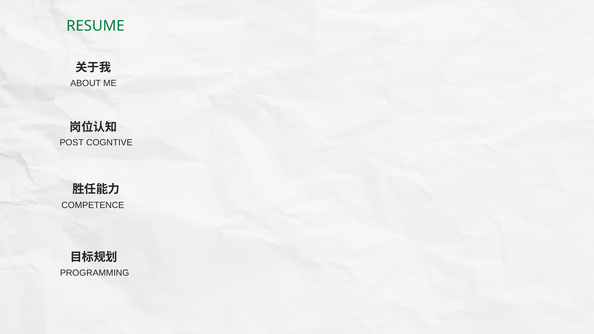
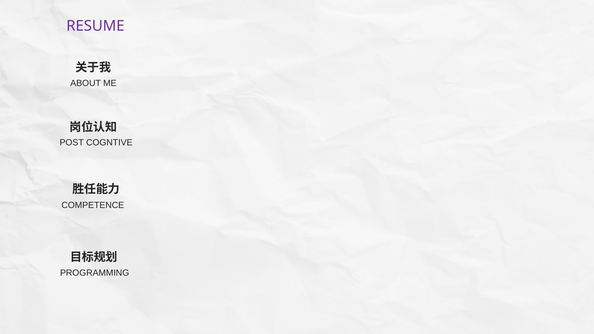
RESUME colour: green -> purple
